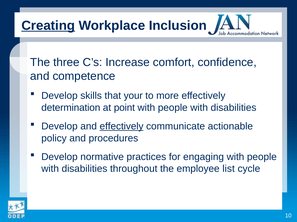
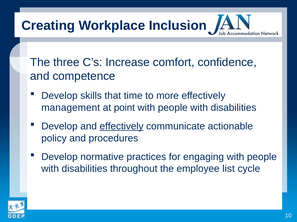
Creating underline: present -> none
your: your -> time
determination: determination -> management
